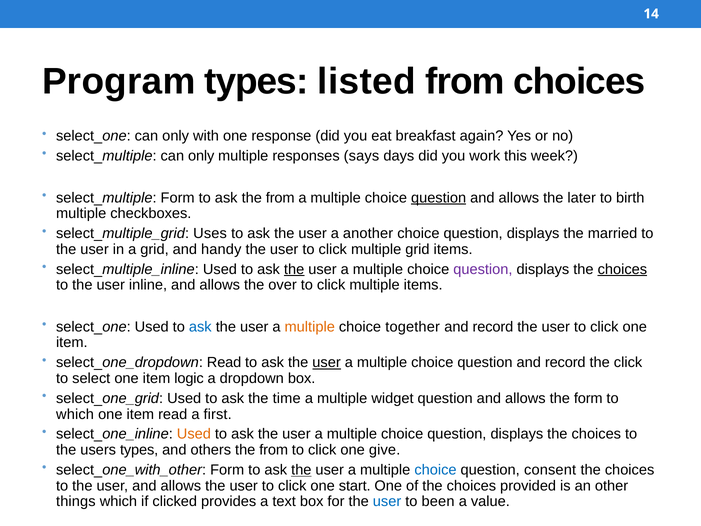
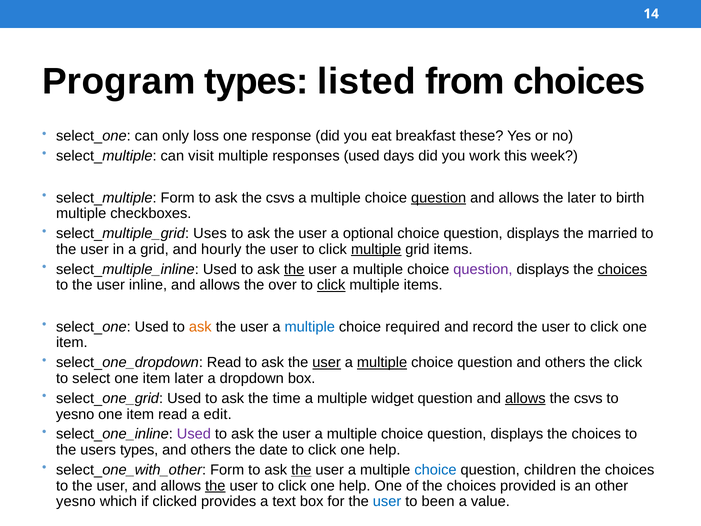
with: with -> loss
again: again -> these
select_multiple can only: only -> visit
responses says: says -> used
ask the from: from -> csvs
another: another -> optional
handy: handy -> hourly
multiple at (376, 249) underline: none -> present
click at (331, 285) underline: none -> present
ask at (200, 327) colour: blue -> orange
multiple at (310, 327) colour: orange -> blue
together: together -> required
multiple at (382, 362) underline: none -> present
question and record: record -> others
item logic: logic -> later
allows at (525, 398) underline: none -> present
form at (588, 398): form -> csvs
which at (75, 414): which -> yesno
first: first -> edit
Used at (194, 434) colour: orange -> purple
from at (274, 450): from -> date
give at (385, 450): give -> help
consent: consent -> children
the at (215, 486) underline: none -> present
start at (355, 486): start -> help
things at (76, 501): things -> yesno
